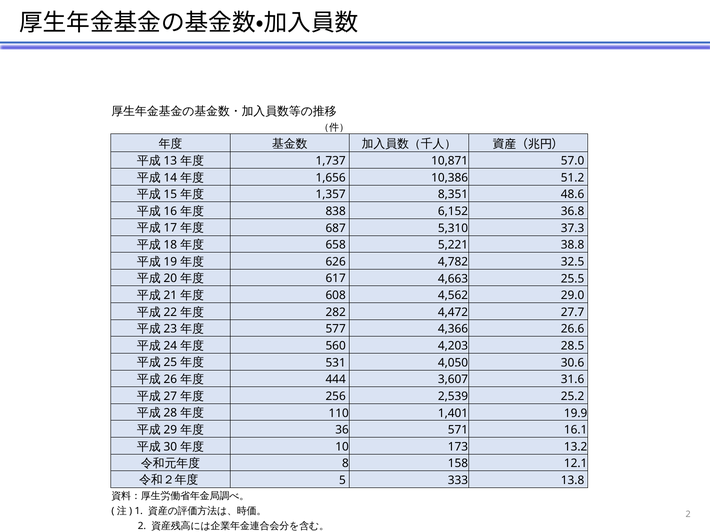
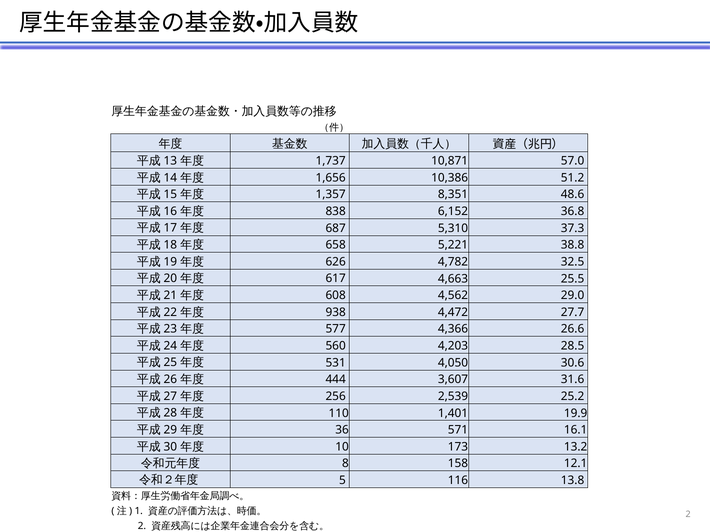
282: 282 -> 938
333: 333 -> 116
